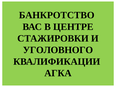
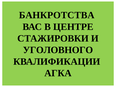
БАНКРОТСТВО: БАНКРОТСТВО -> БАНКРОТСТВА
